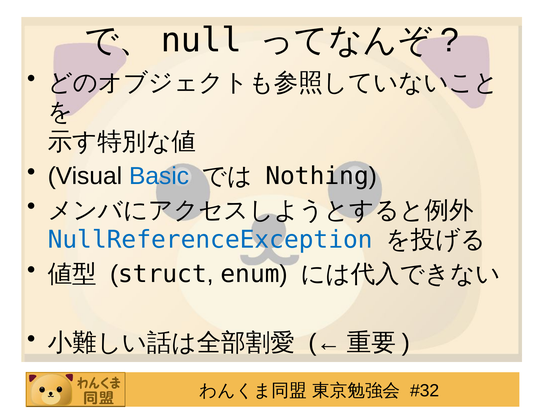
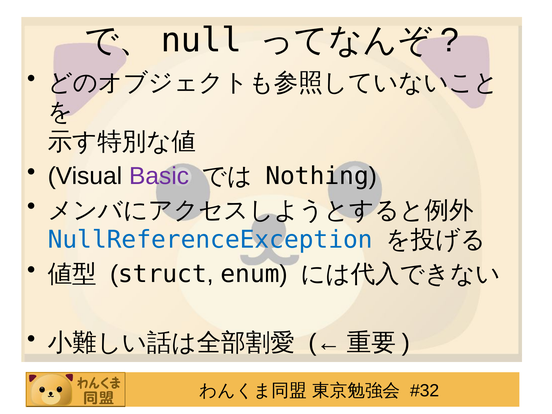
Basic colour: blue -> purple
